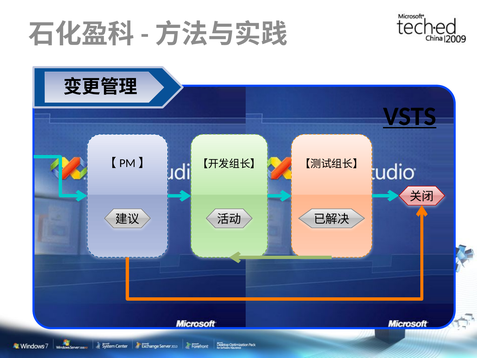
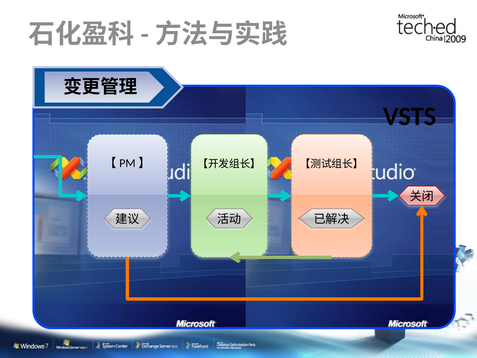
VSTS underline: present -> none
